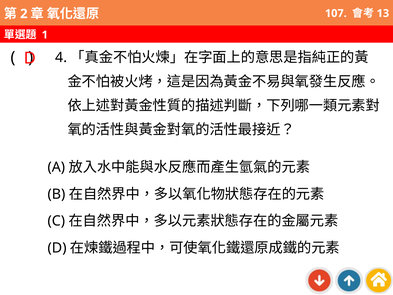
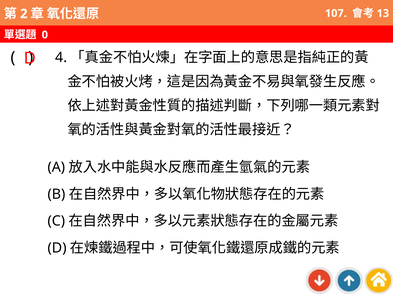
1: 1 -> 0
